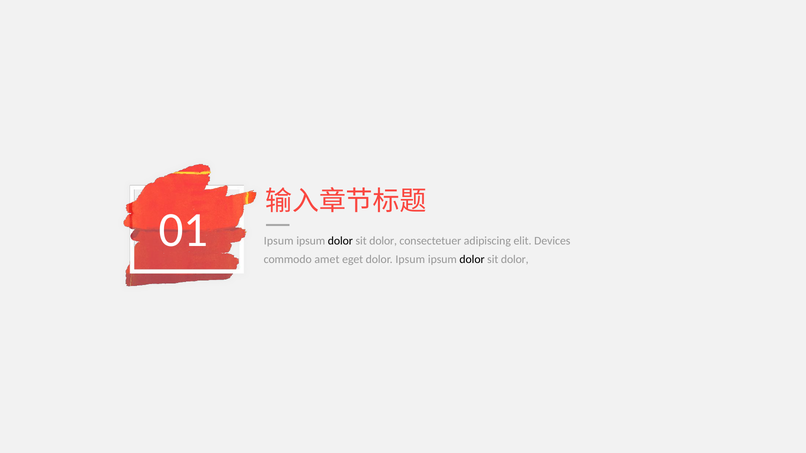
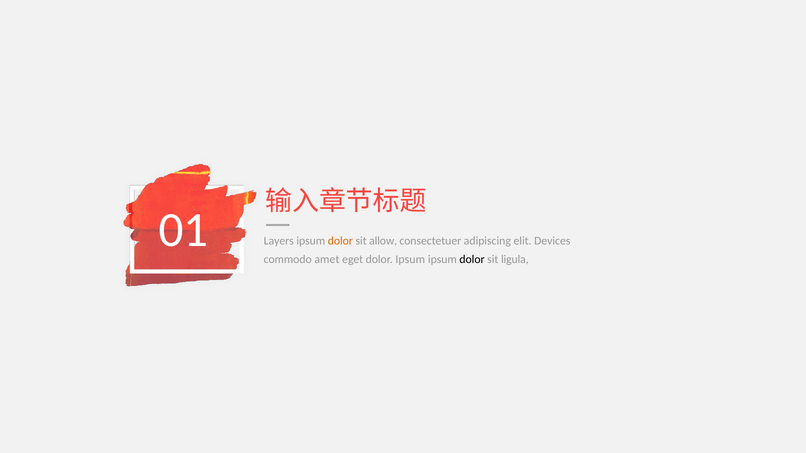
Ipsum at (279, 241): Ipsum -> Layers
dolor at (340, 241) colour: black -> orange
dolor at (383, 241): dolor -> allow
dolor at (515, 260): dolor -> ligula
